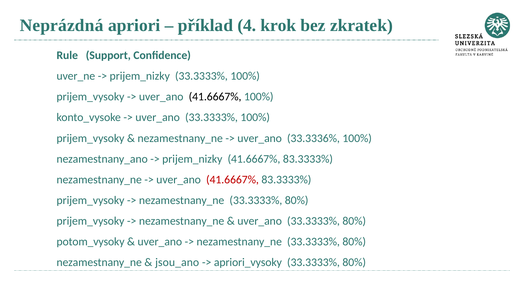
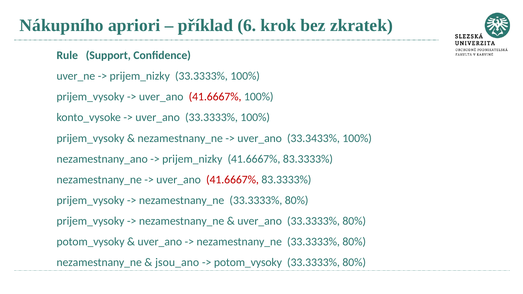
Neprázdná: Neprázdná -> Nákupního
4: 4 -> 6
41.6667% at (215, 97) colour: black -> red
33.3336%: 33.3336% -> 33.3433%
apriori_vysoky at (248, 263): apriori_vysoky -> potom_vysoky
